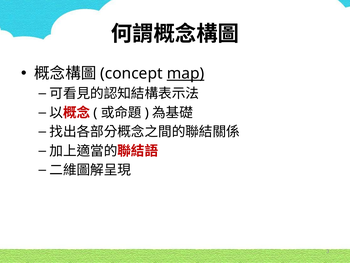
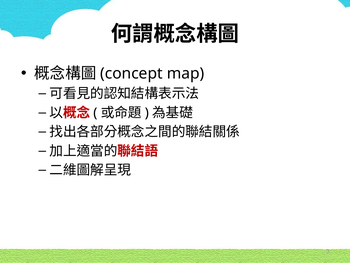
map underline: present -> none
